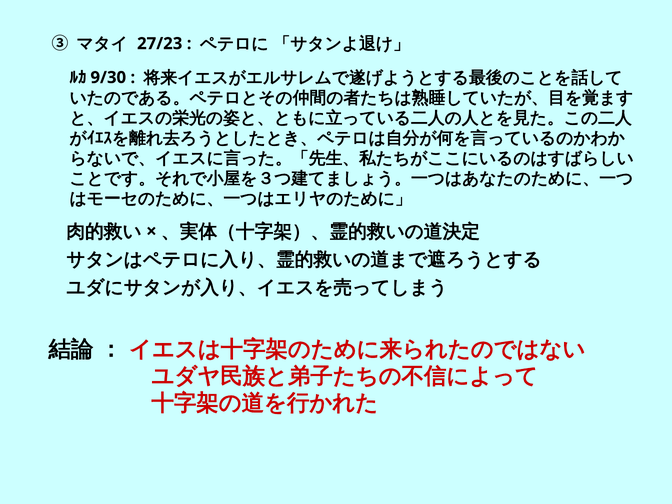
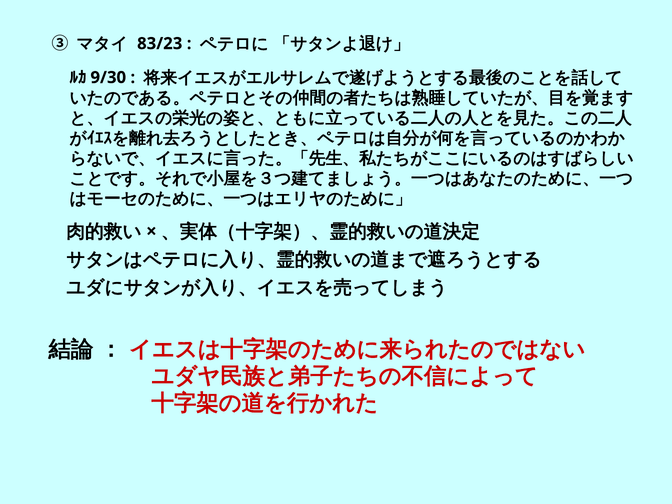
27/23: 27/23 -> 83/23
